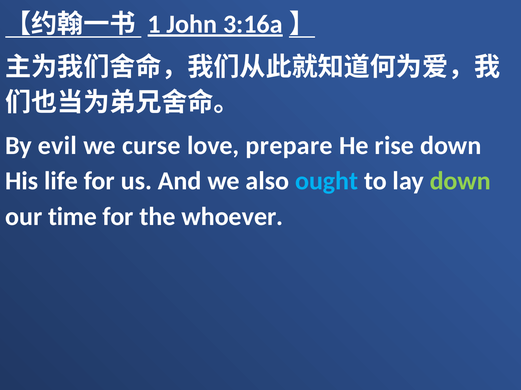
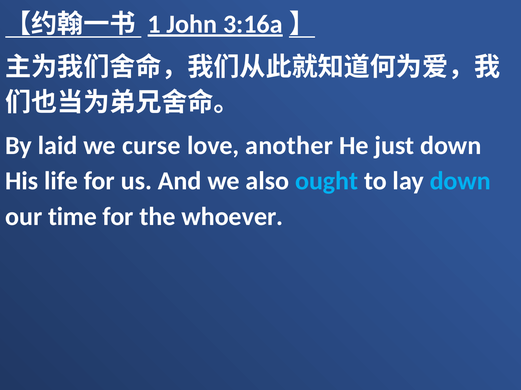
evil: evil -> laid
prepare: prepare -> another
rise: rise -> just
down at (460, 181) colour: light green -> light blue
